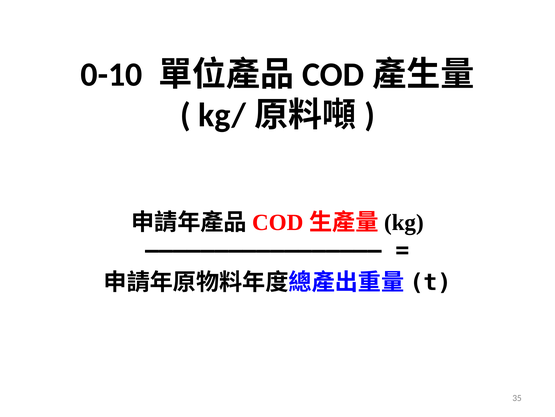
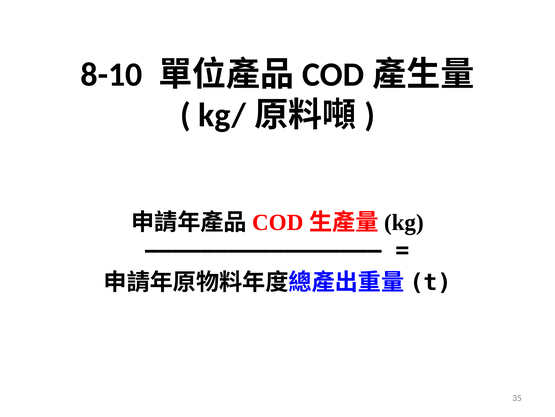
0-10: 0-10 -> 8-10
